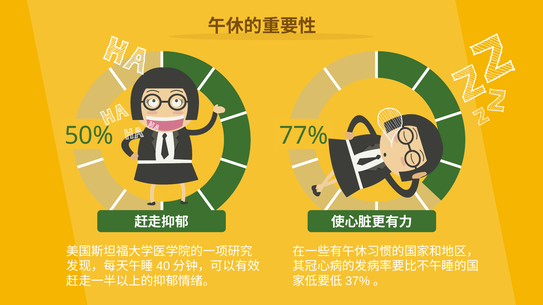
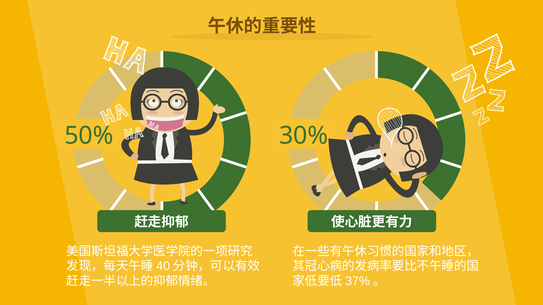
77%: 77% -> 30%
